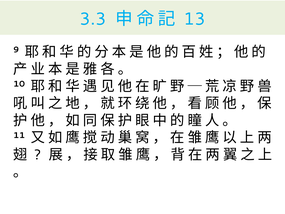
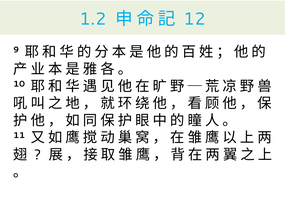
3.3: 3.3 -> 1.2
13: 13 -> 12
